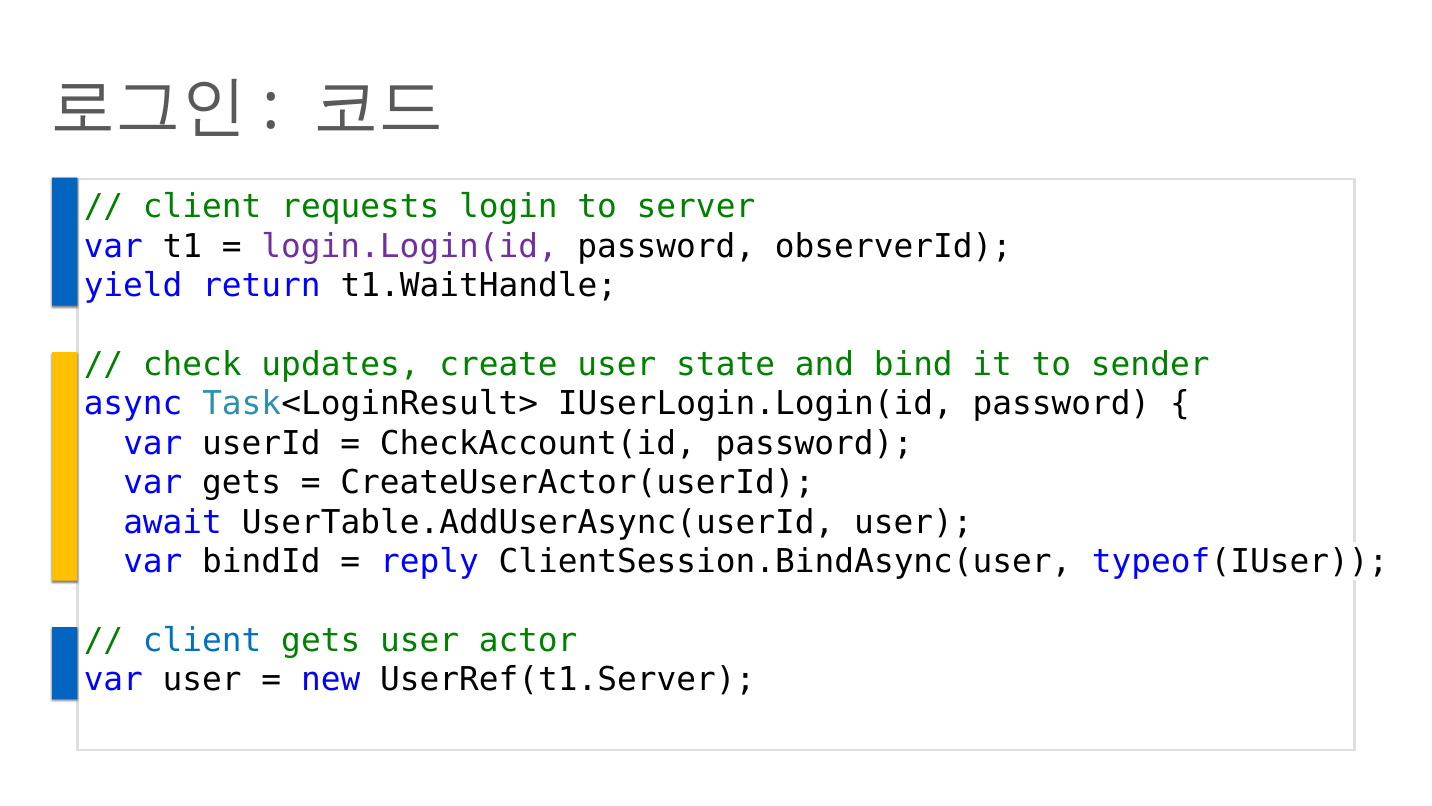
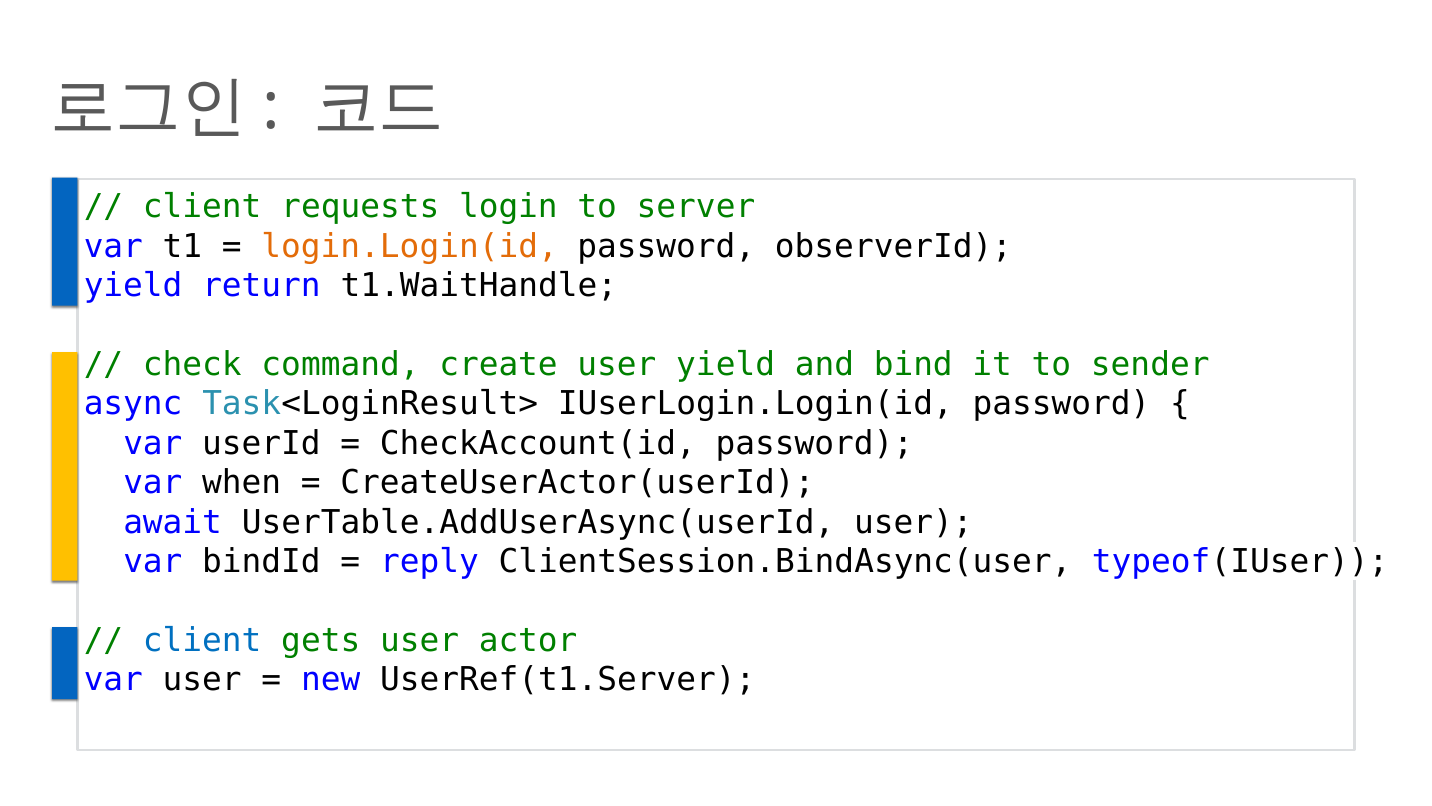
login.Login(id colour: purple -> orange
updates: updates -> command
user state: state -> yield
var gets: gets -> when
